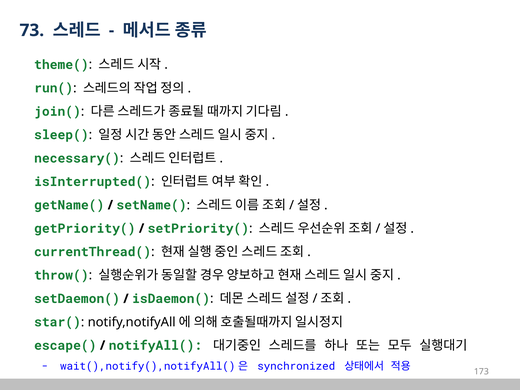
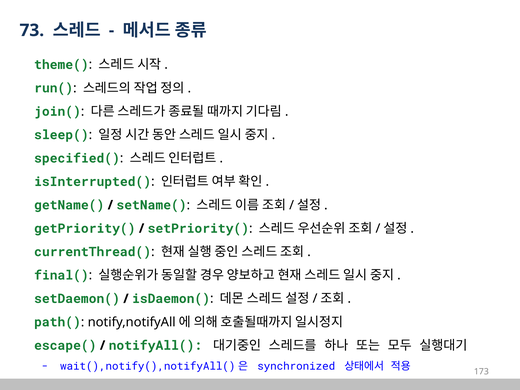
necessary(: necessary( -> specified(
throw(: throw( -> final(
star(: star( -> path(
